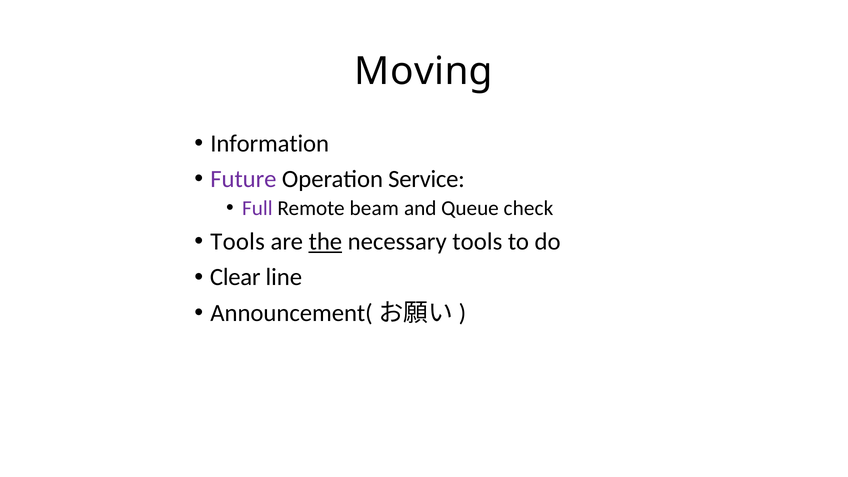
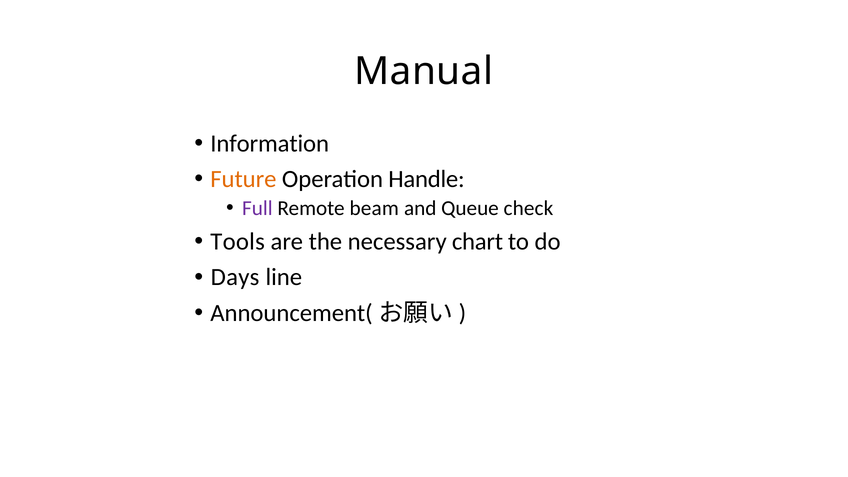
Moving: Moving -> Manual
Future colour: purple -> orange
Service: Service -> Handle
the underline: present -> none
necessary tools: tools -> chart
Clear: Clear -> Days
